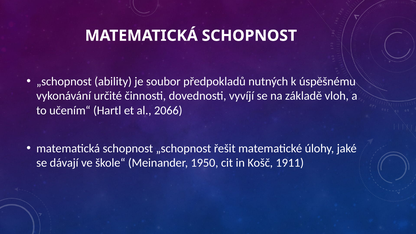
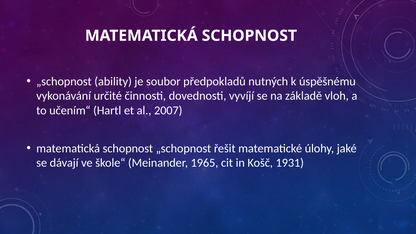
2066: 2066 -> 2007
1950: 1950 -> 1965
1911: 1911 -> 1931
